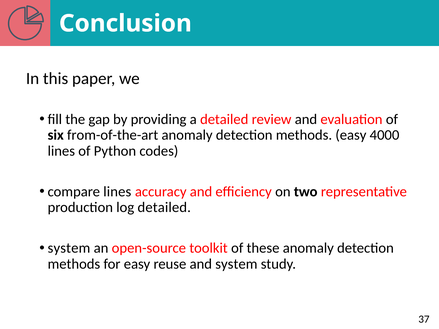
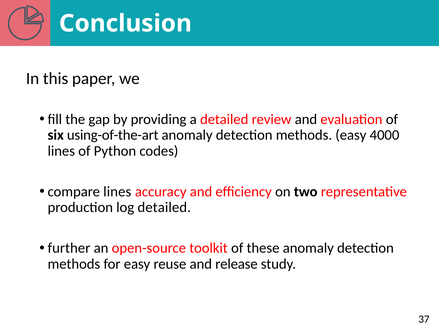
from-of-the-art: from-of-the-art -> using-of-the-art
system at (69, 248): system -> further
and system: system -> release
